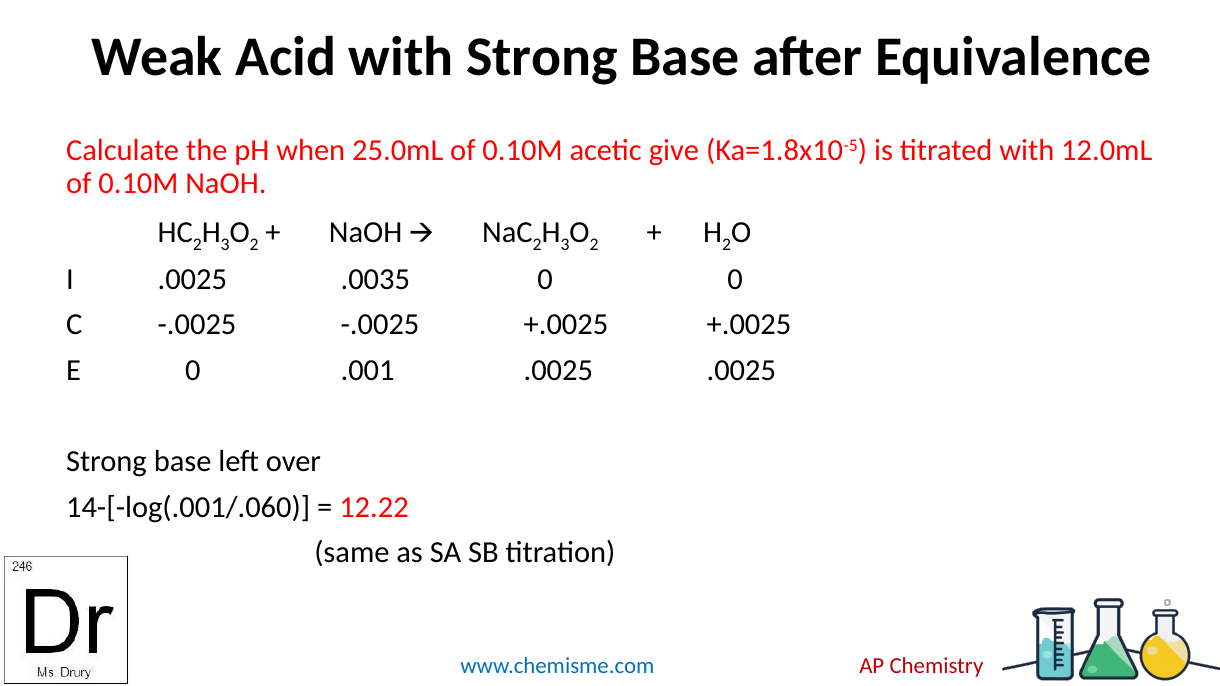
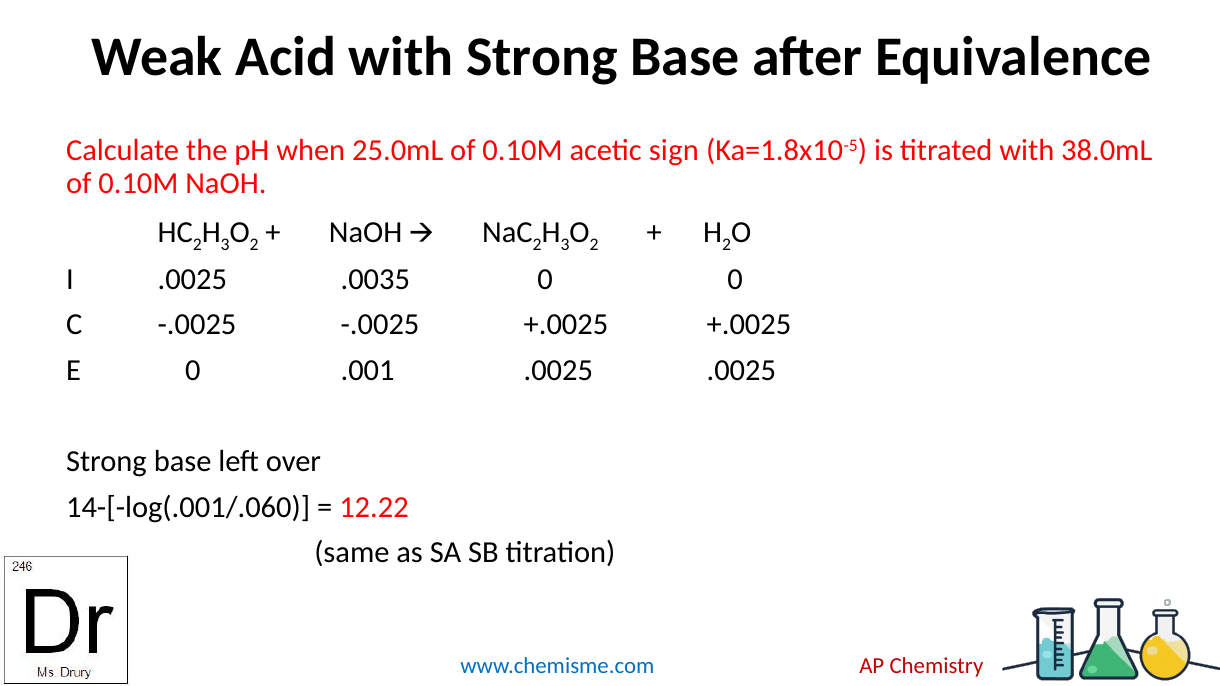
give: give -> sign
12.0mL: 12.0mL -> 38.0mL
